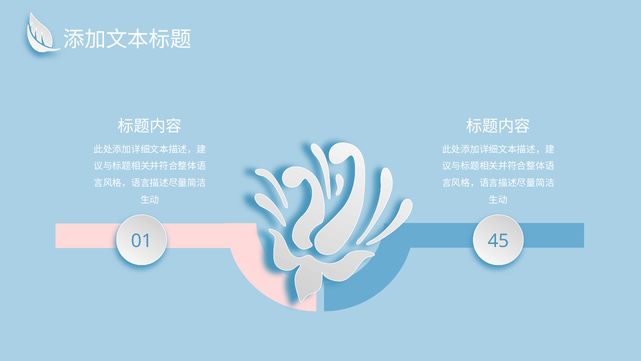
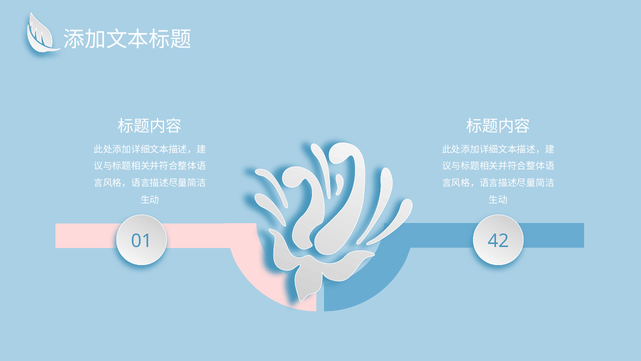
45: 45 -> 42
